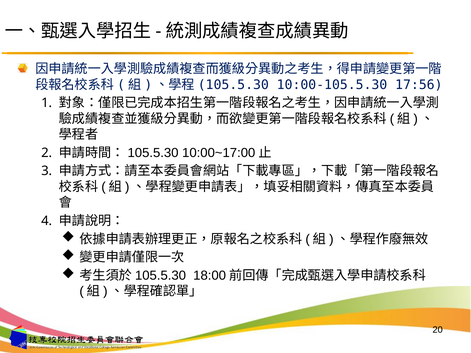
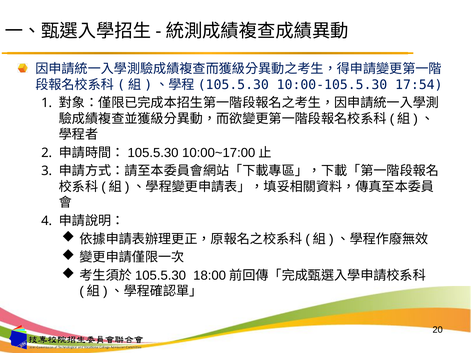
17:56: 17:56 -> 17:54
